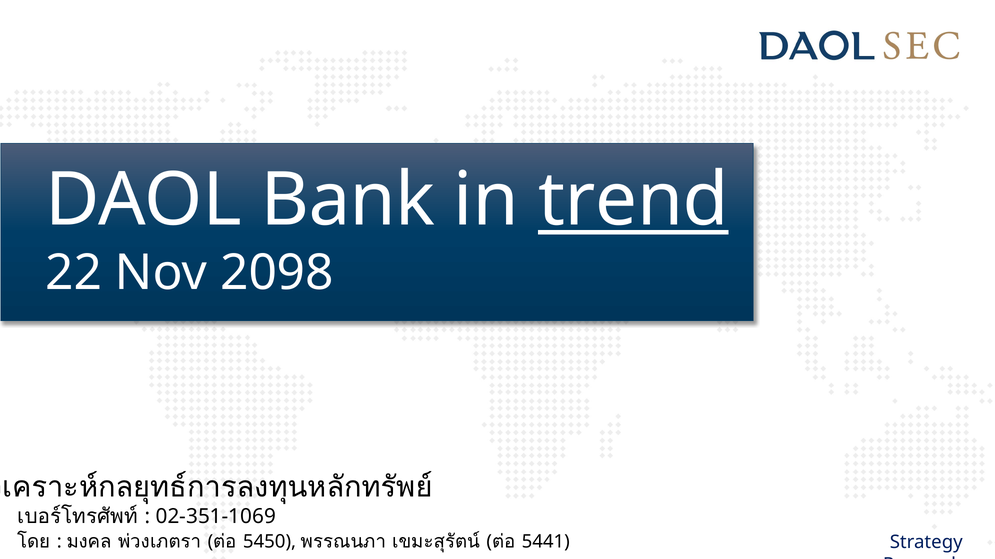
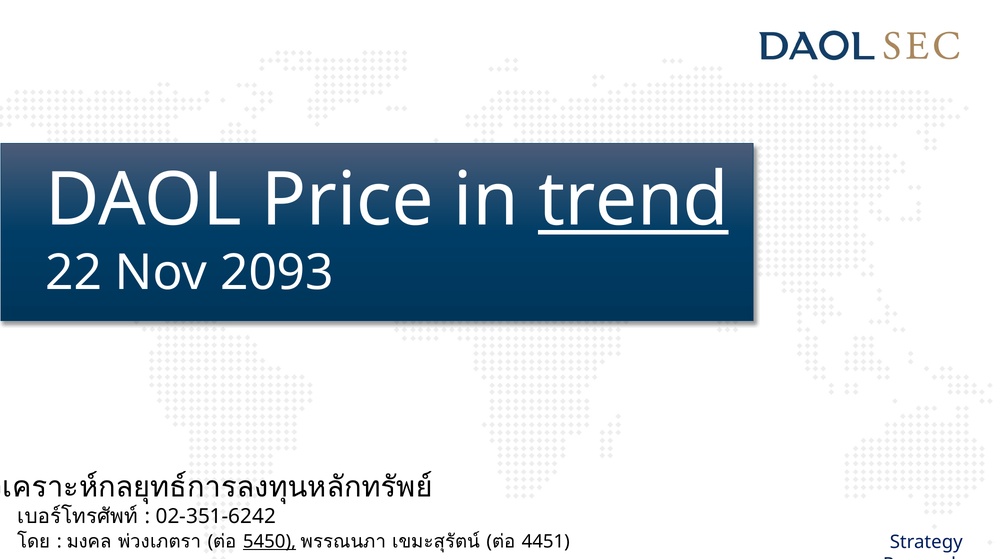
Bank: Bank -> Price
2098: 2098 -> 2093
02-351-1069: 02-351-1069 -> 02-351-6242
5450 underline: none -> present
5441: 5441 -> 4451
